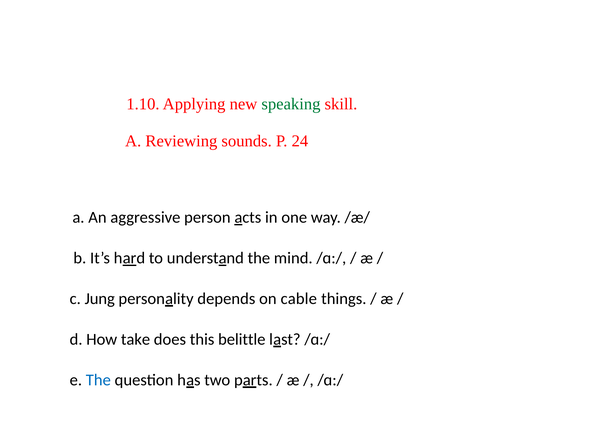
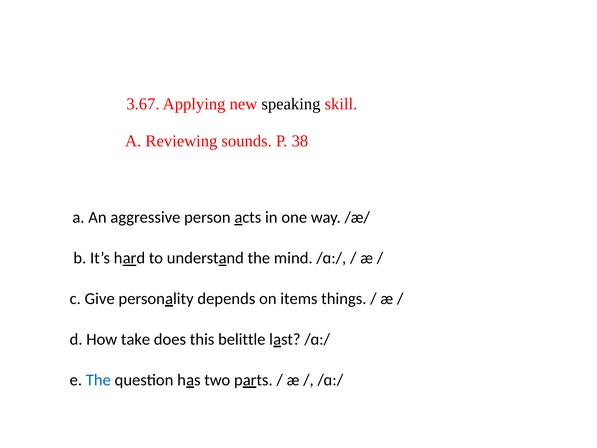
1.10: 1.10 -> 3.67
speaking colour: green -> black
24: 24 -> 38
Jung: Jung -> Give
cable: cable -> items
